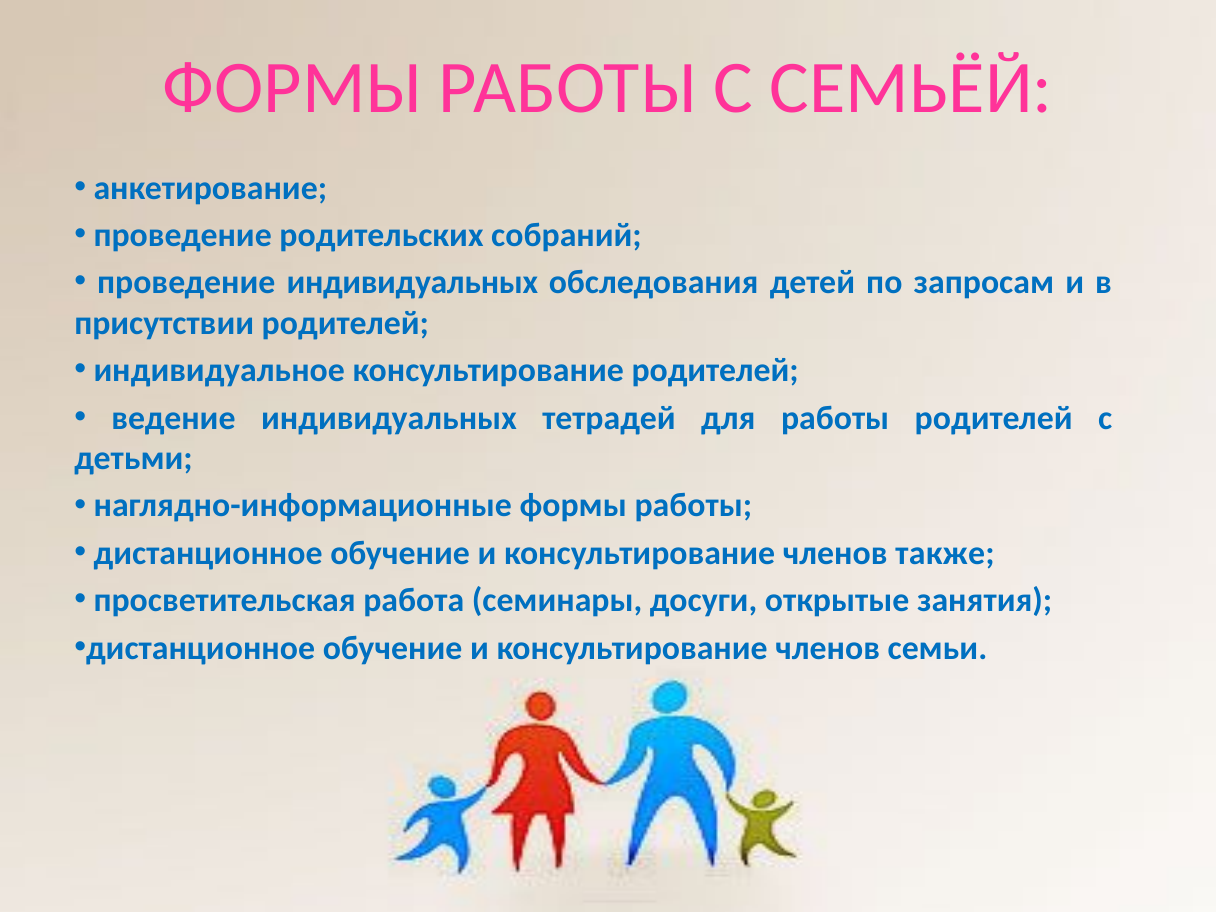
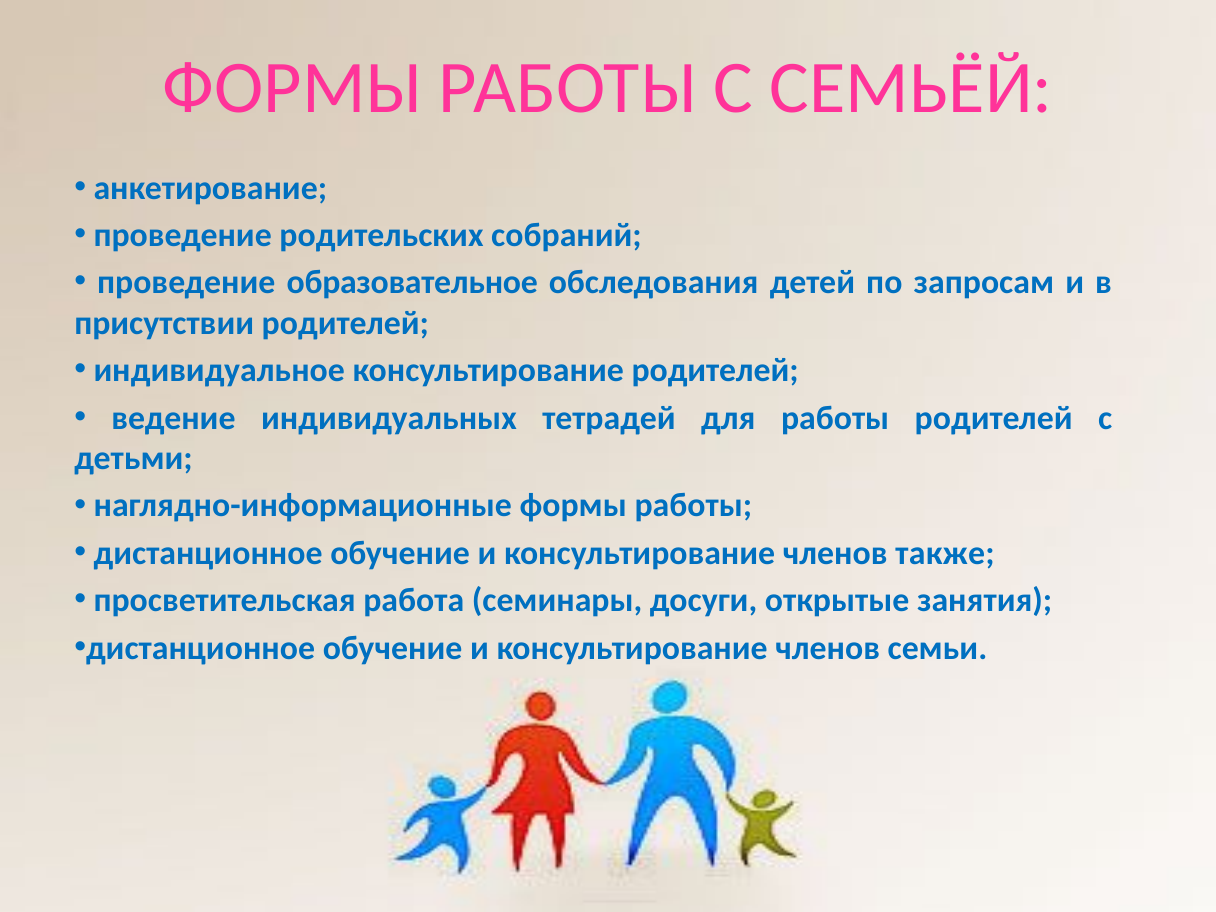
проведение индивидуальных: индивидуальных -> образовательное
